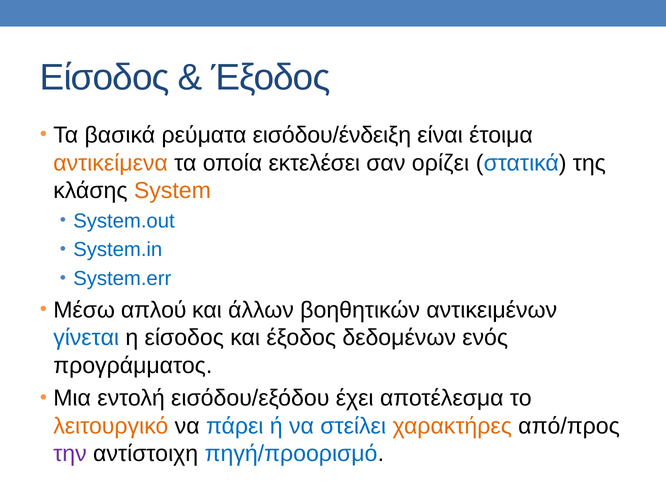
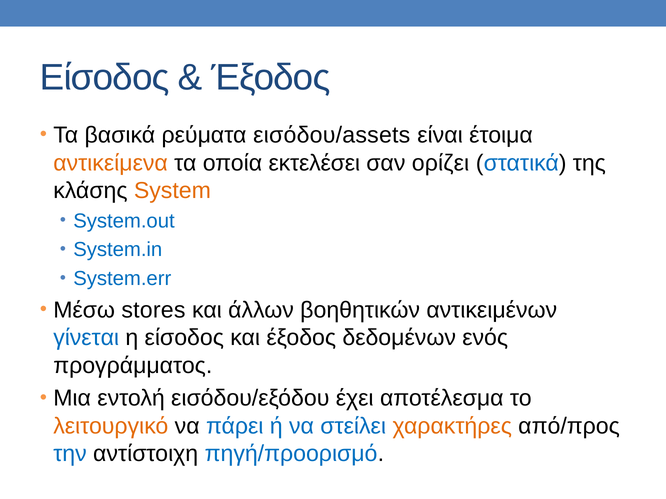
εισόδου/ένδειξη: εισόδου/ένδειξη -> εισόδου/assets
απλού: απλού -> stores
την colour: purple -> blue
